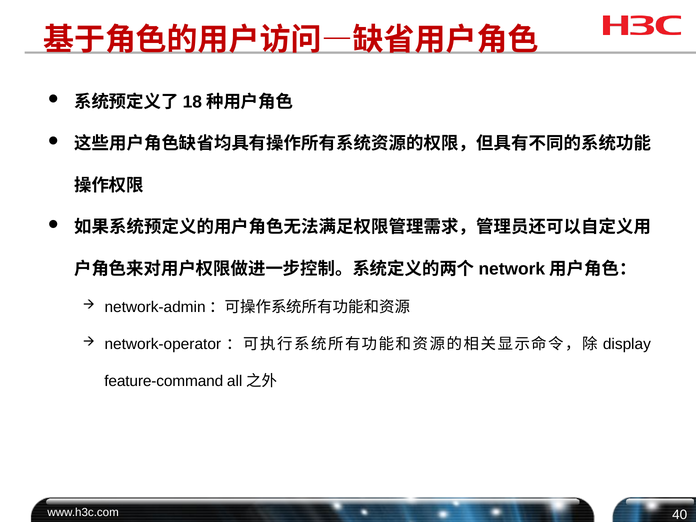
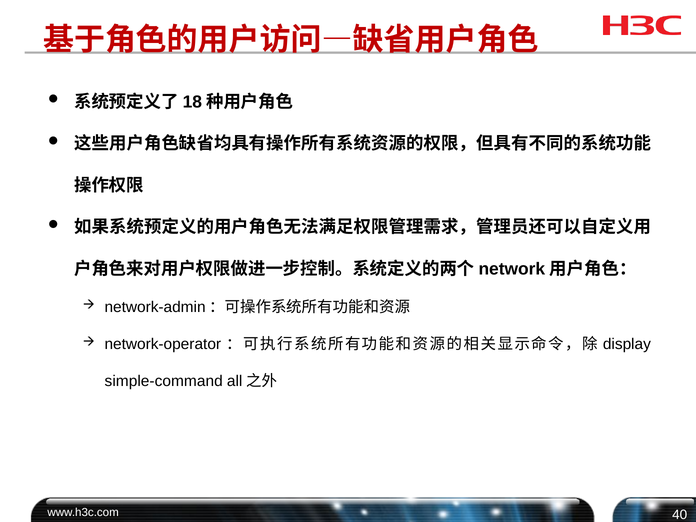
feature-command: feature-command -> simple-command
